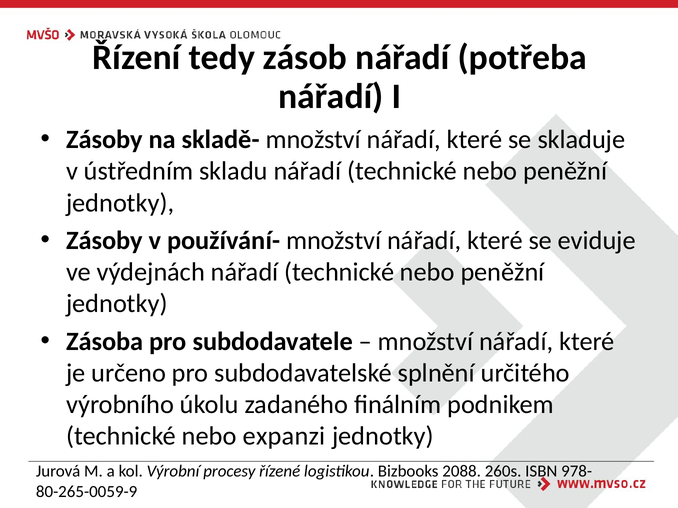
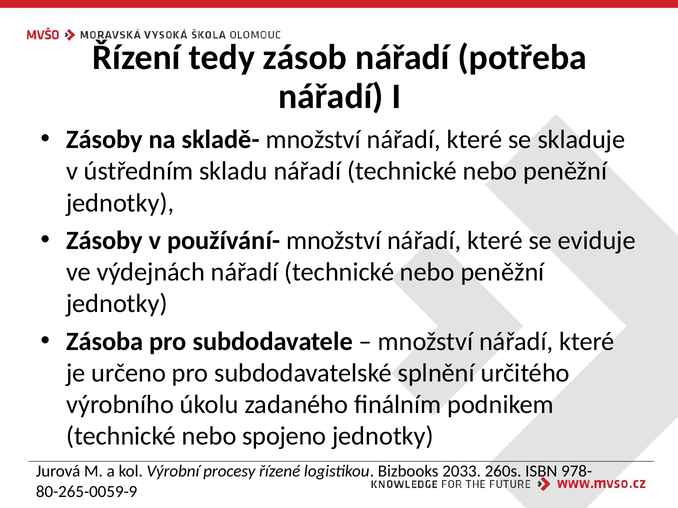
expanzi: expanzi -> spojeno
2088: 2088 -> 2033
